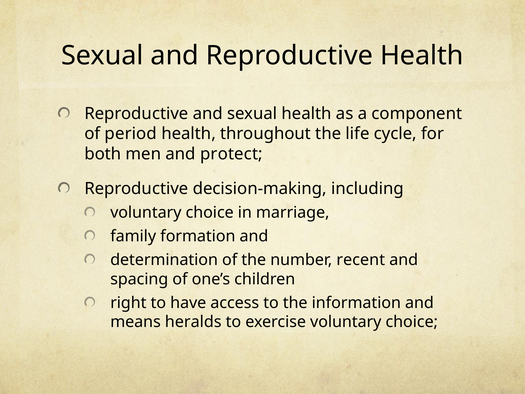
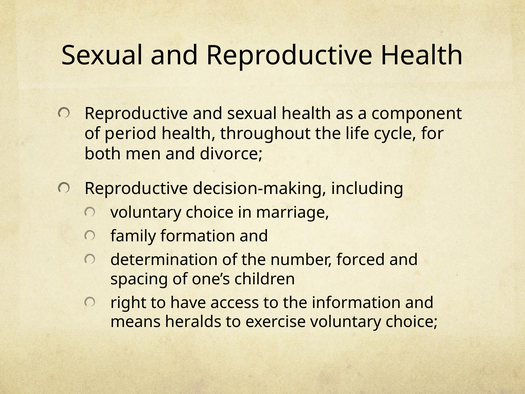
protect: protect -> divorce
recent: recent -> forced
